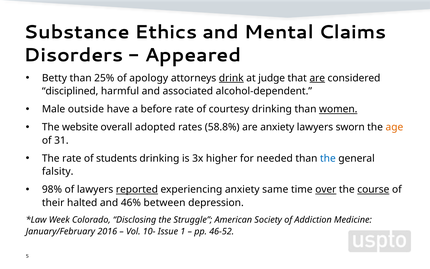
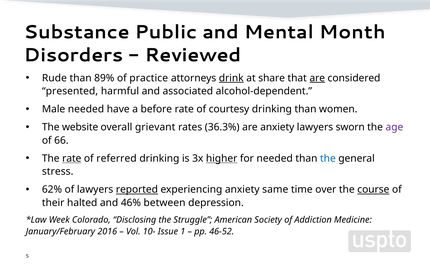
Ethics: Ethics -> Public
Claims: Claims -> Month
Appeared: Appeared -> Reviewed
Betty: Betty -> Rude
25%: 25% -> 89%
apology: apology -> practice
judge: judge -> share
disciplined: disciplined -> presented
Male outside: outside -> needed
women underline: present -> none
adopted: adopted -> grievant
58.8%: 58.8% -> 36.3%
age colour: orange -> purple
31: 31 -> 66
rate at (72, 158) underline: none -> present
students: students -> referred
higher underline: none -> present
falsity: falsity -> stress
98%: 98% -> 62%
over underline: present -> none
